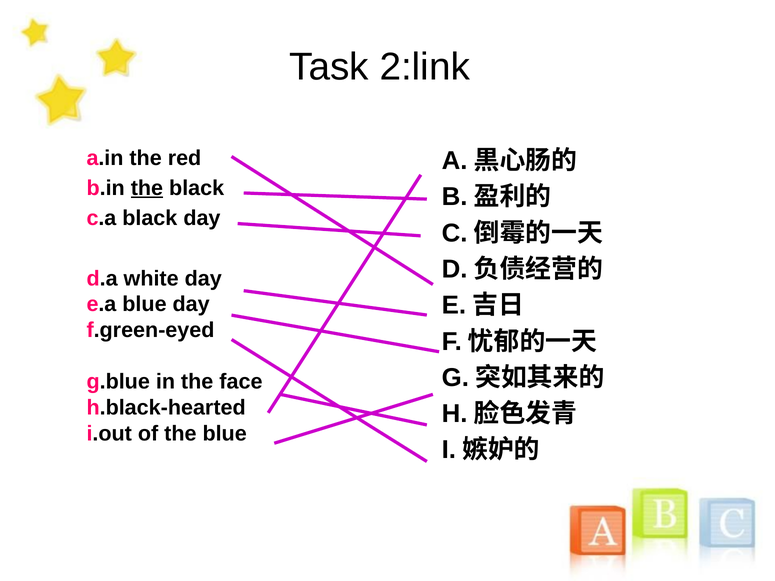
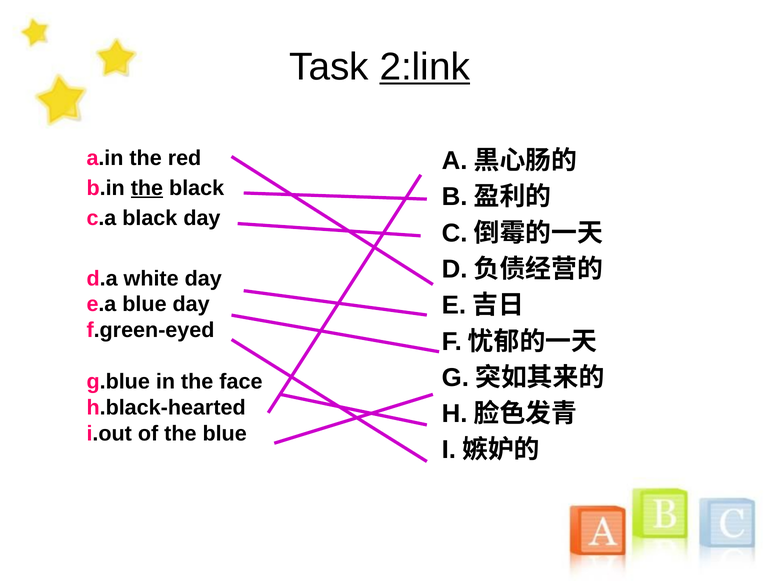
2:link underline: none -> present
